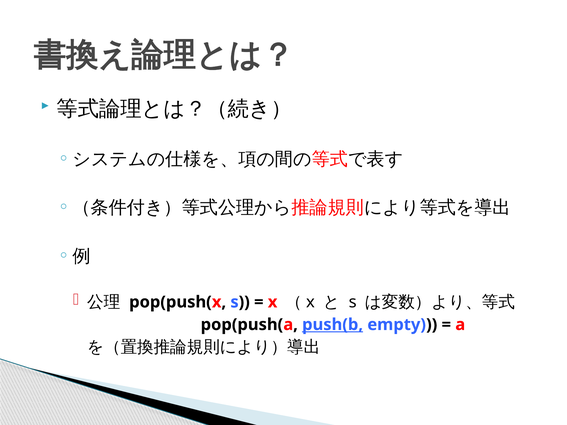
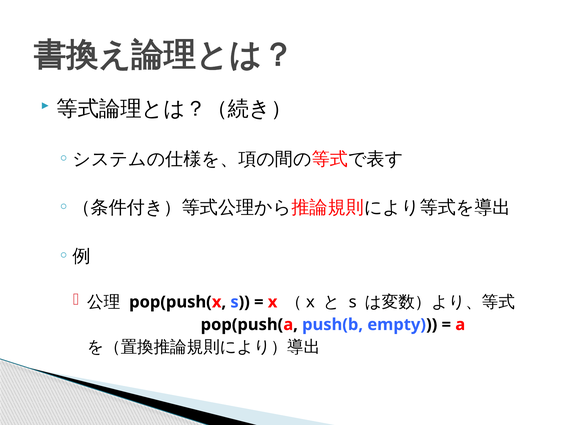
push(b underline: present -> none
